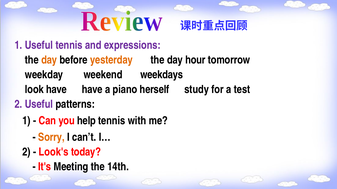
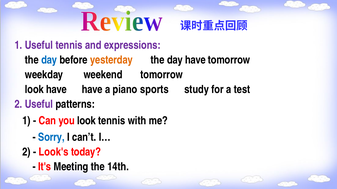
day at (49, 60) colour: orange -> blue
day hour: hour -> have
weekend weekdays: weekdays -> tomorrow
herself: herself -> sports
you help: help -> look
Sorry colour: orange -> blue
